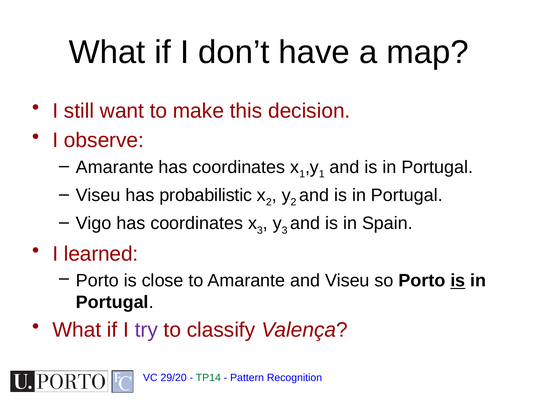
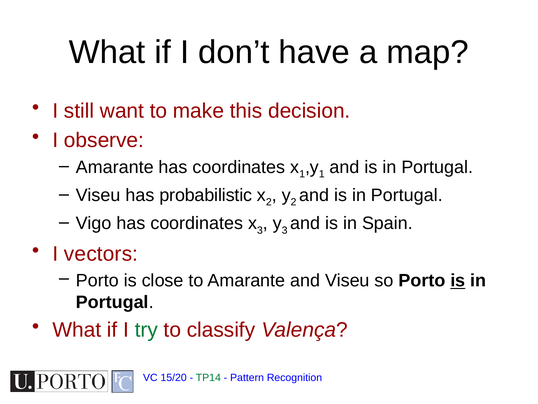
learned: learned -> vectors
try colour: purple -> green
29/20: 29/20 -> 15/20
